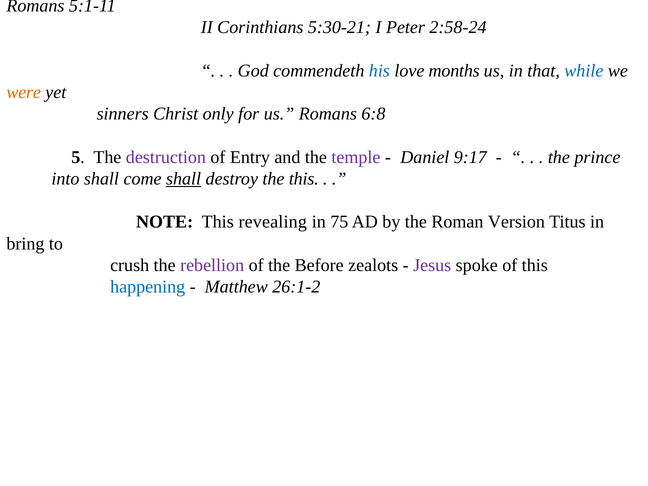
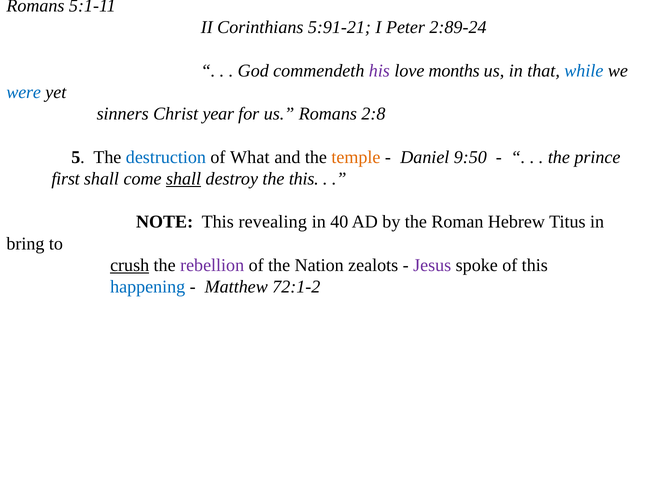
5:30-21: 5:30-21 -> 5:91-21
2:58-24: 2:58-24 -> 2:89-24
his colour: blue -> purple
were colour: orange -> blue
only: only -> year
6:8: 6:8 -> 2:8
destruction colour: purple -> blue
Entry: Entry -> What
temple colour: purple -> orange
9:17: 9:17 -> 9:50
into: into -> first
75: 75 -> 40
Version: Version -> Hebrew
crush underline: none -> present
Before: Before -> Nation
26:1-2: 26:1-2 -> 72:1-2
